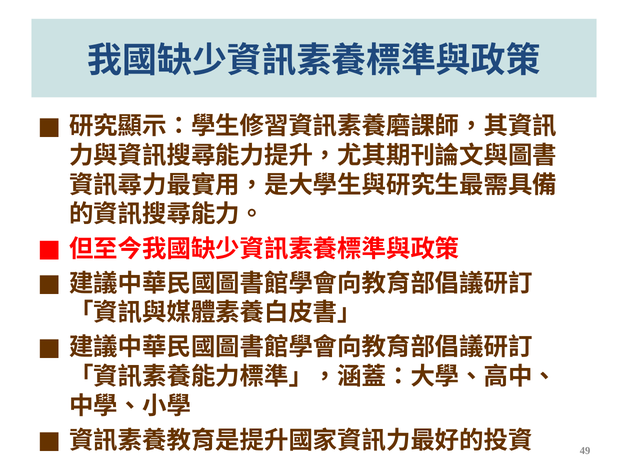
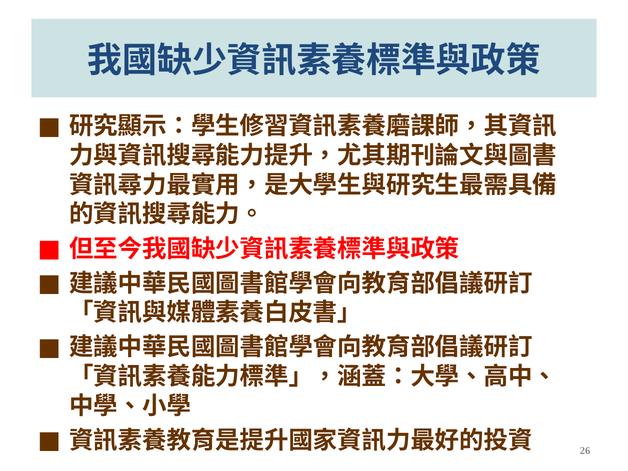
49: 49 -> 26
